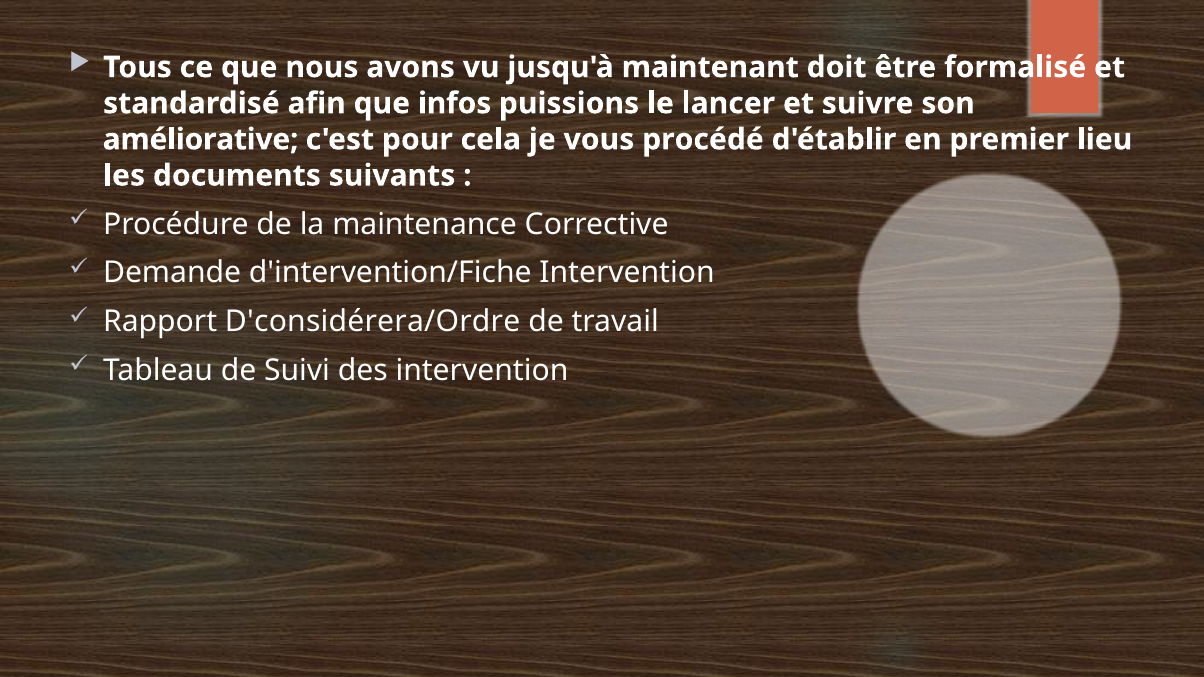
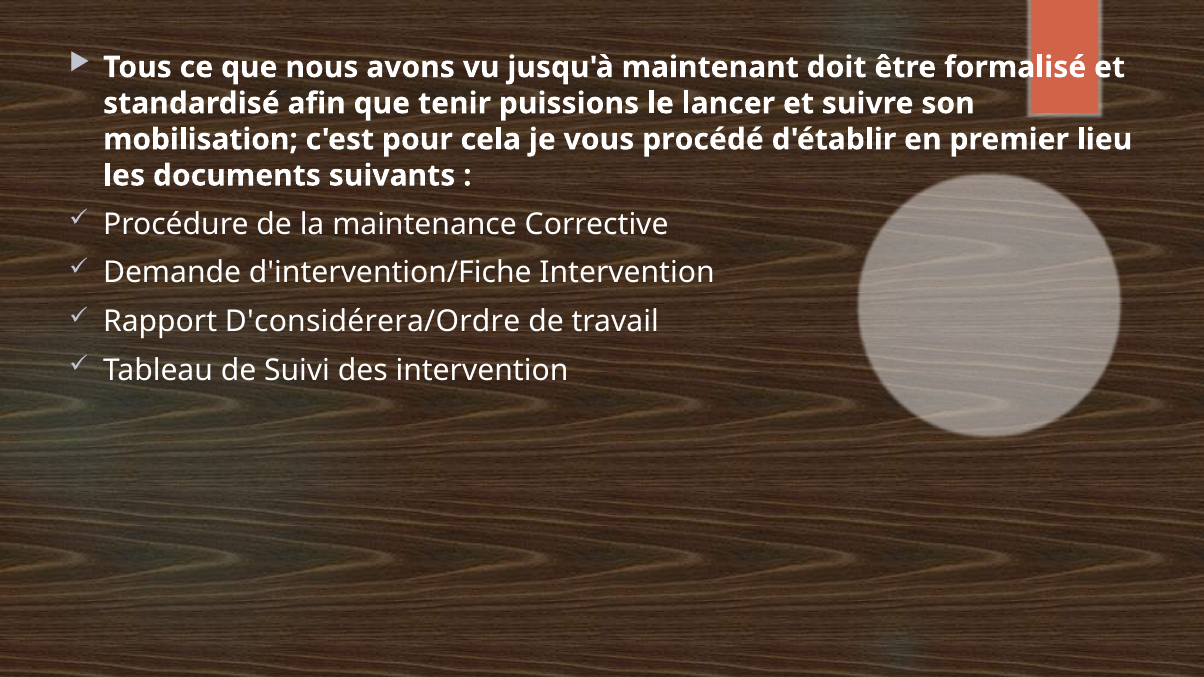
infos: infos -> tenir
améliorative: améliorative -> mobilisation
